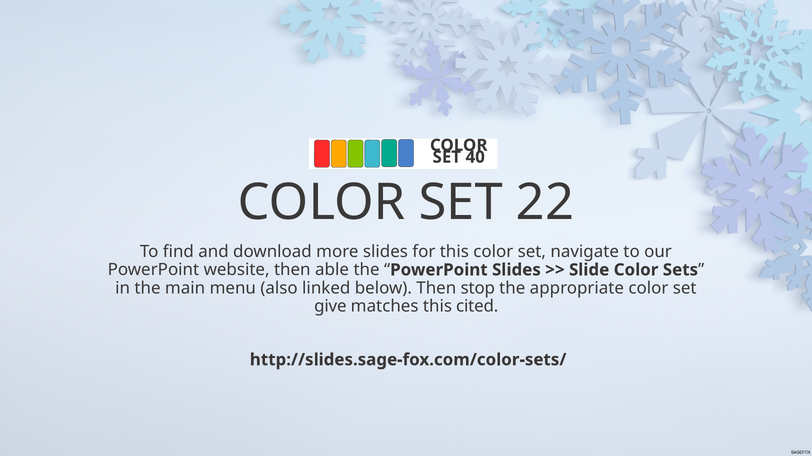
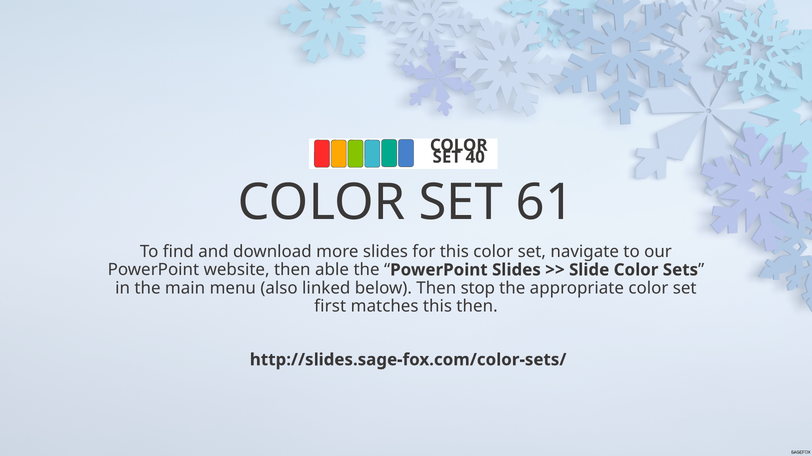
22: 22 -> 61
give: give -> first
this cited: cited -> then
